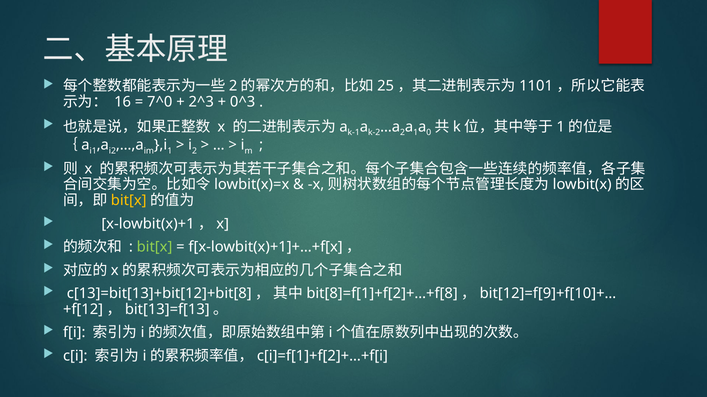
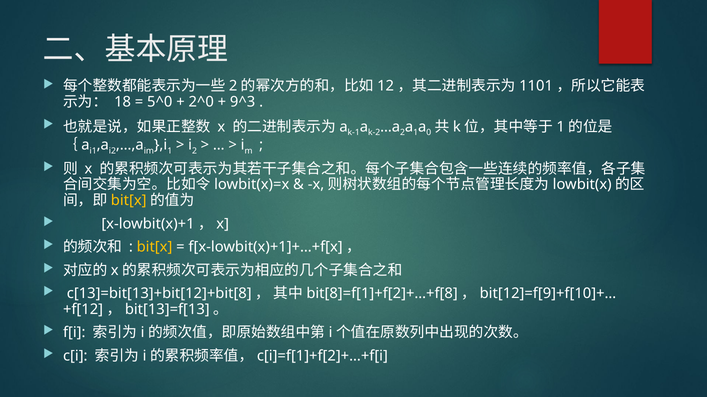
25: 25 -> 12
16: 16 -> 18
7^0: 7^0 -> 5^0
2^3: 2^3 -> 2^0
0^3: 0^3 -> 9^3
bit[x at (155, 247) colour: light green -> yellow
